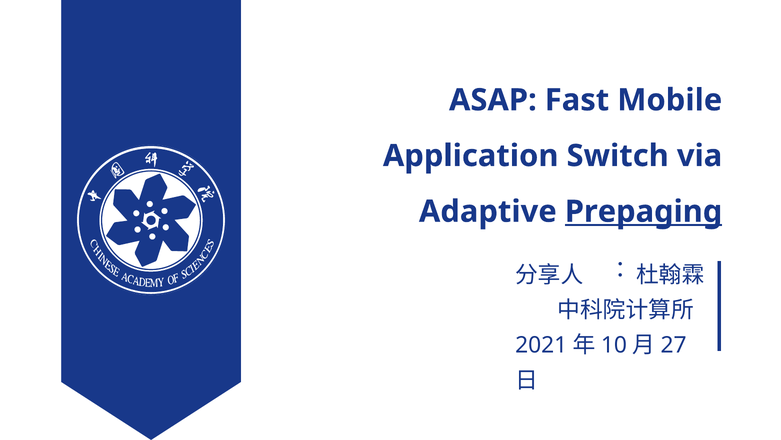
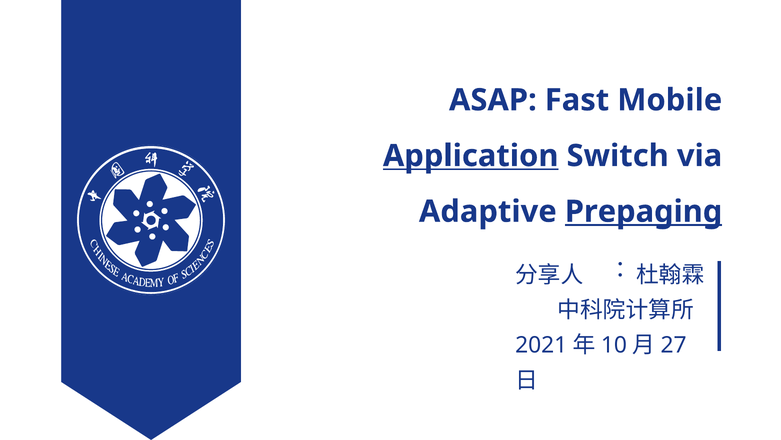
Application underline: none -> present
